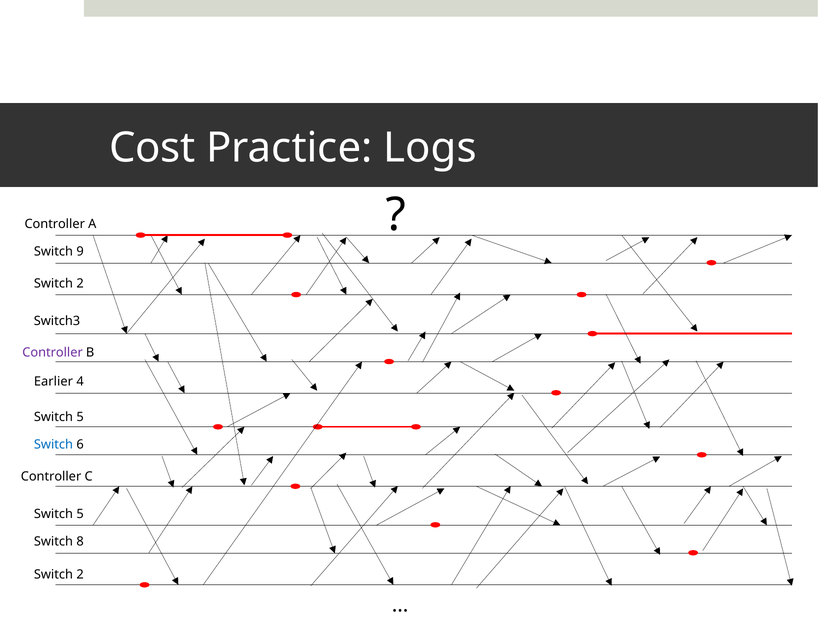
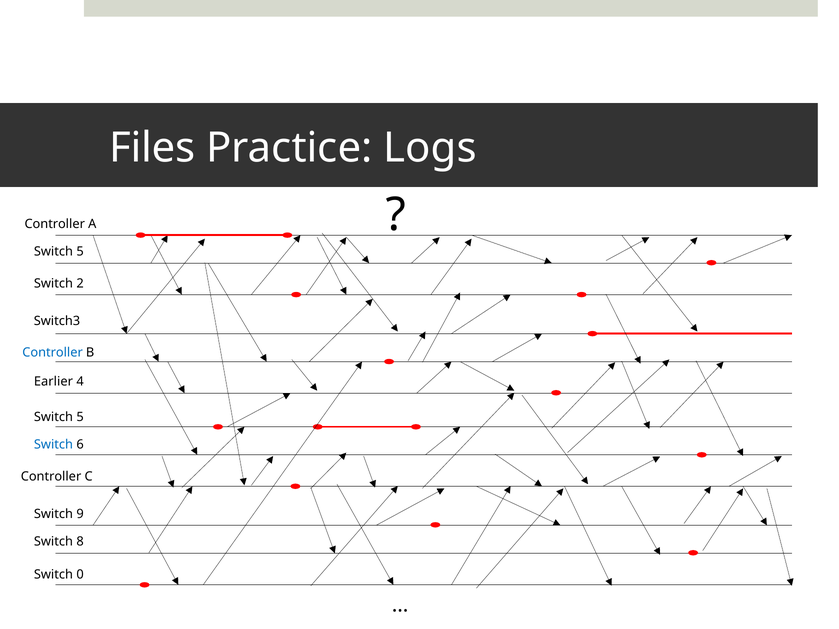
Cost: Cost -> Files
9 at (80, 252): 9 -> 5
Controller at (53, 353) colour: purple -> blue
5 at (80, 514): 5 -> 9
2 at (80, 575): 2 -> 0
